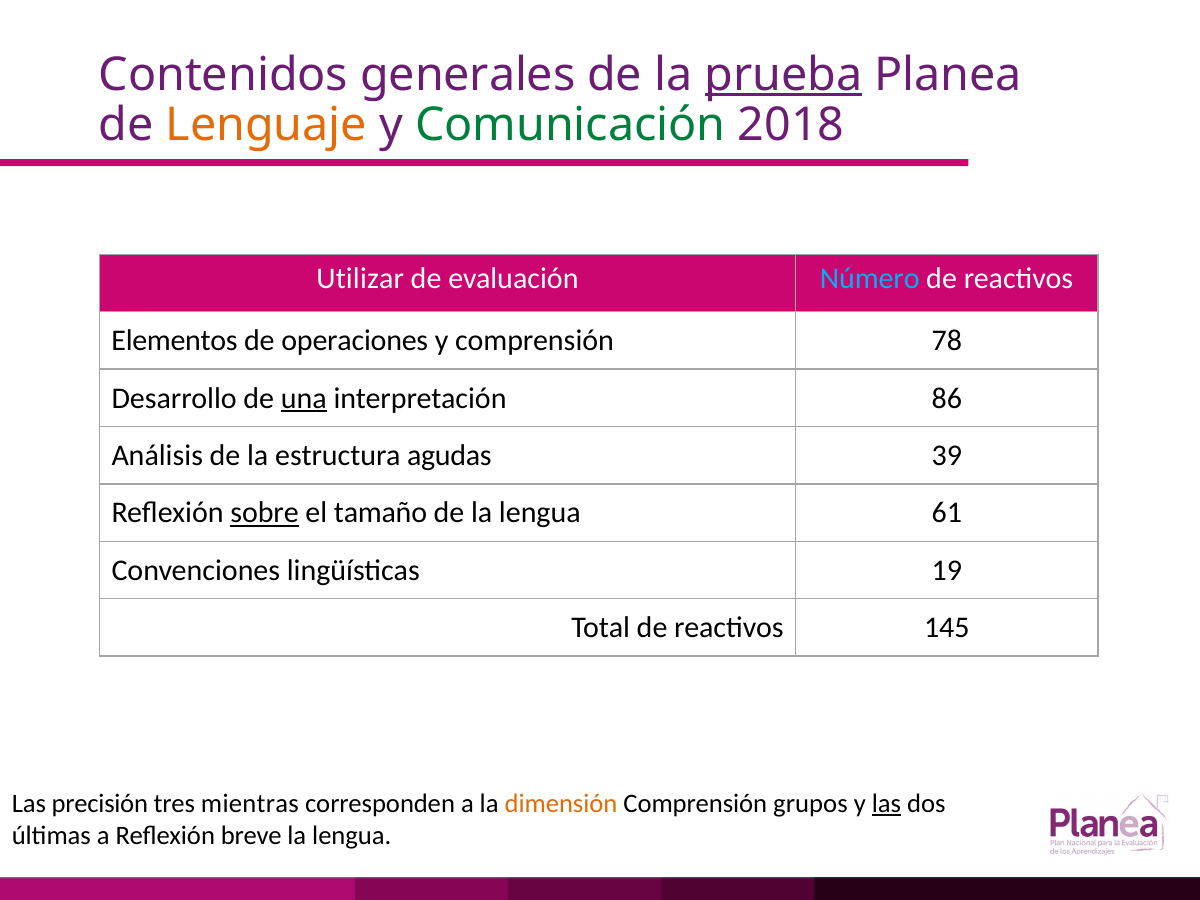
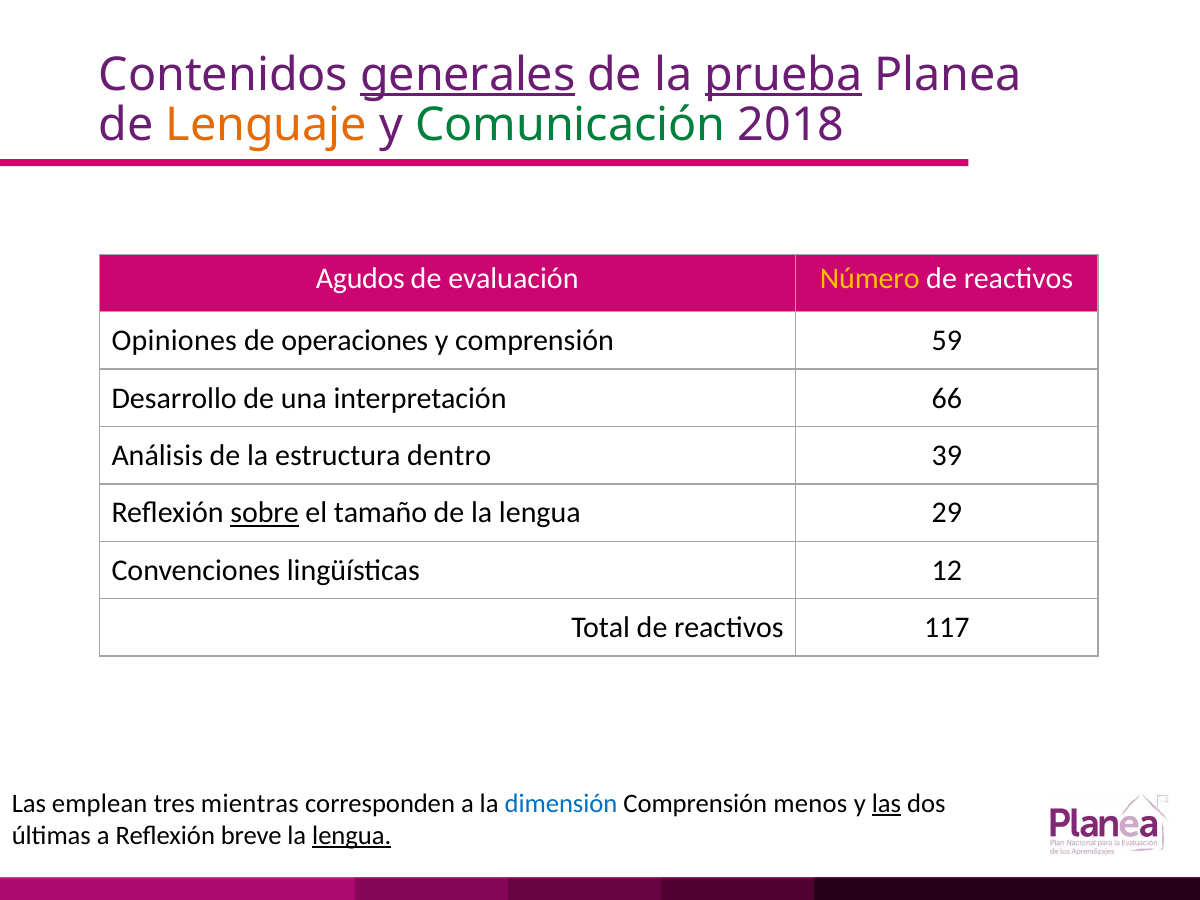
generales underline: none -> present
Utilizar: Utilizar -> Agudos
Número colour: light blue -> yellow
Elementos: Elementos -> Opiniones
78: 78 -> 59
una underline: present -> none
86: 86 -> 66
agudas: agudas -> dentro
61: 61 -> 29
19: 19 -> 12
145: 145 -> 117
precisión: precisión -> emplean
dimensión colour: orange -> blue
grupos: grupos -> menos
lengua at (352, 836) underline: none -> present
